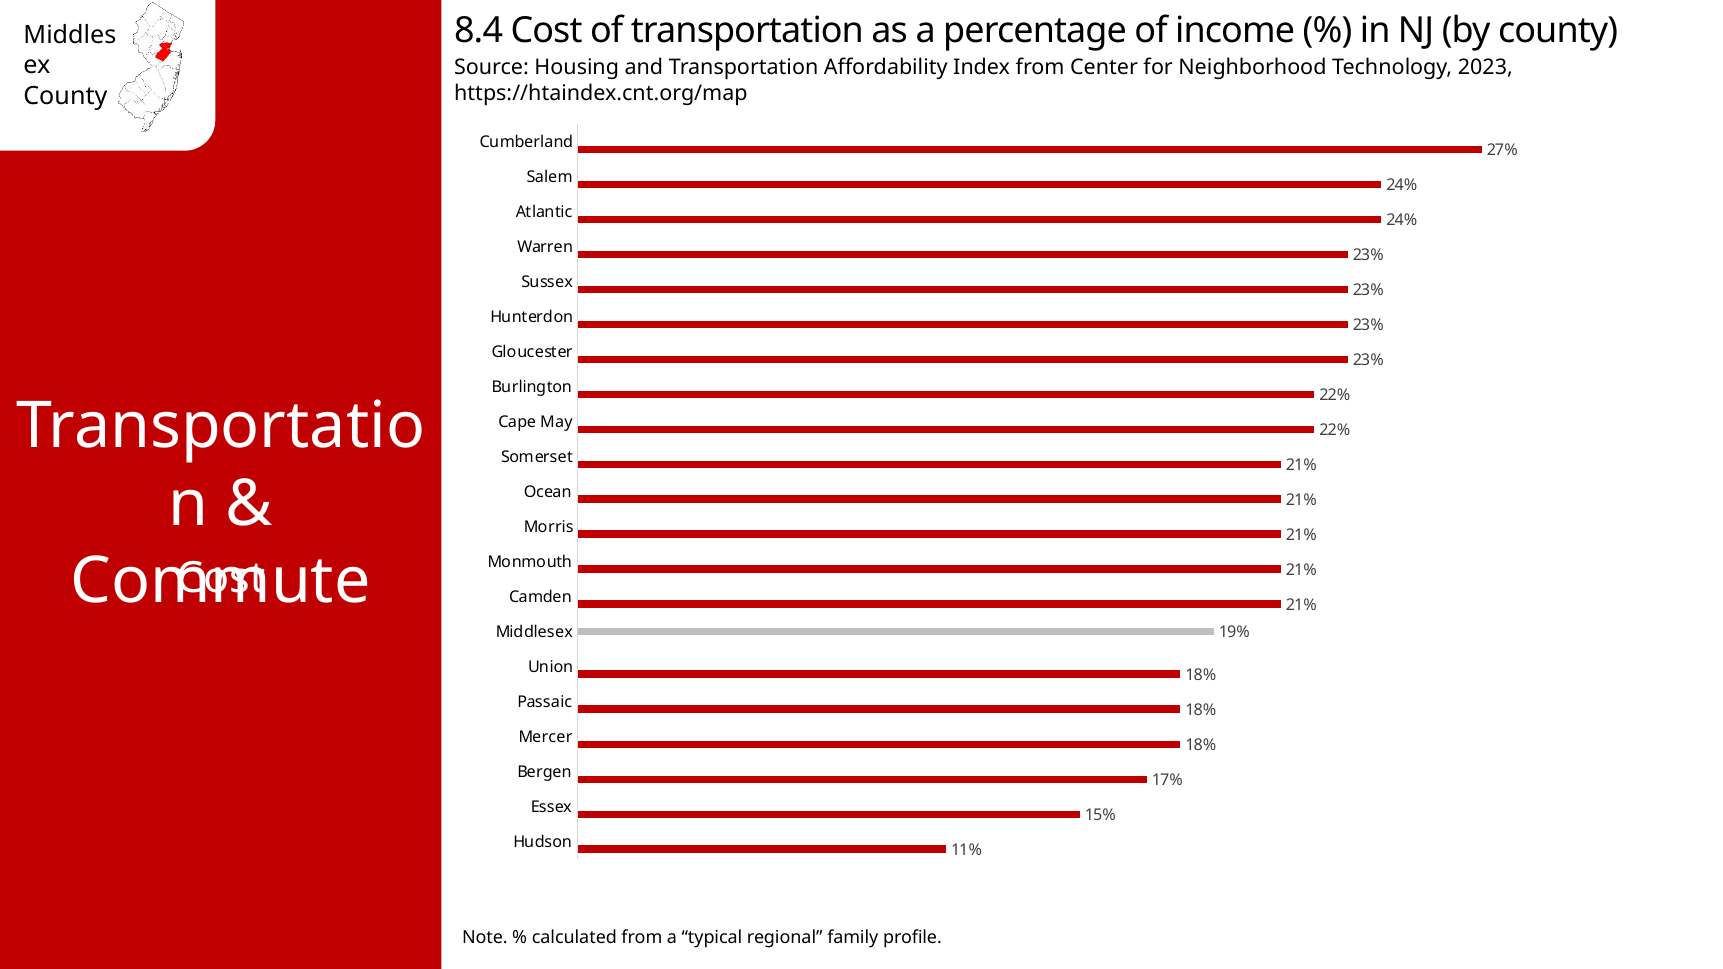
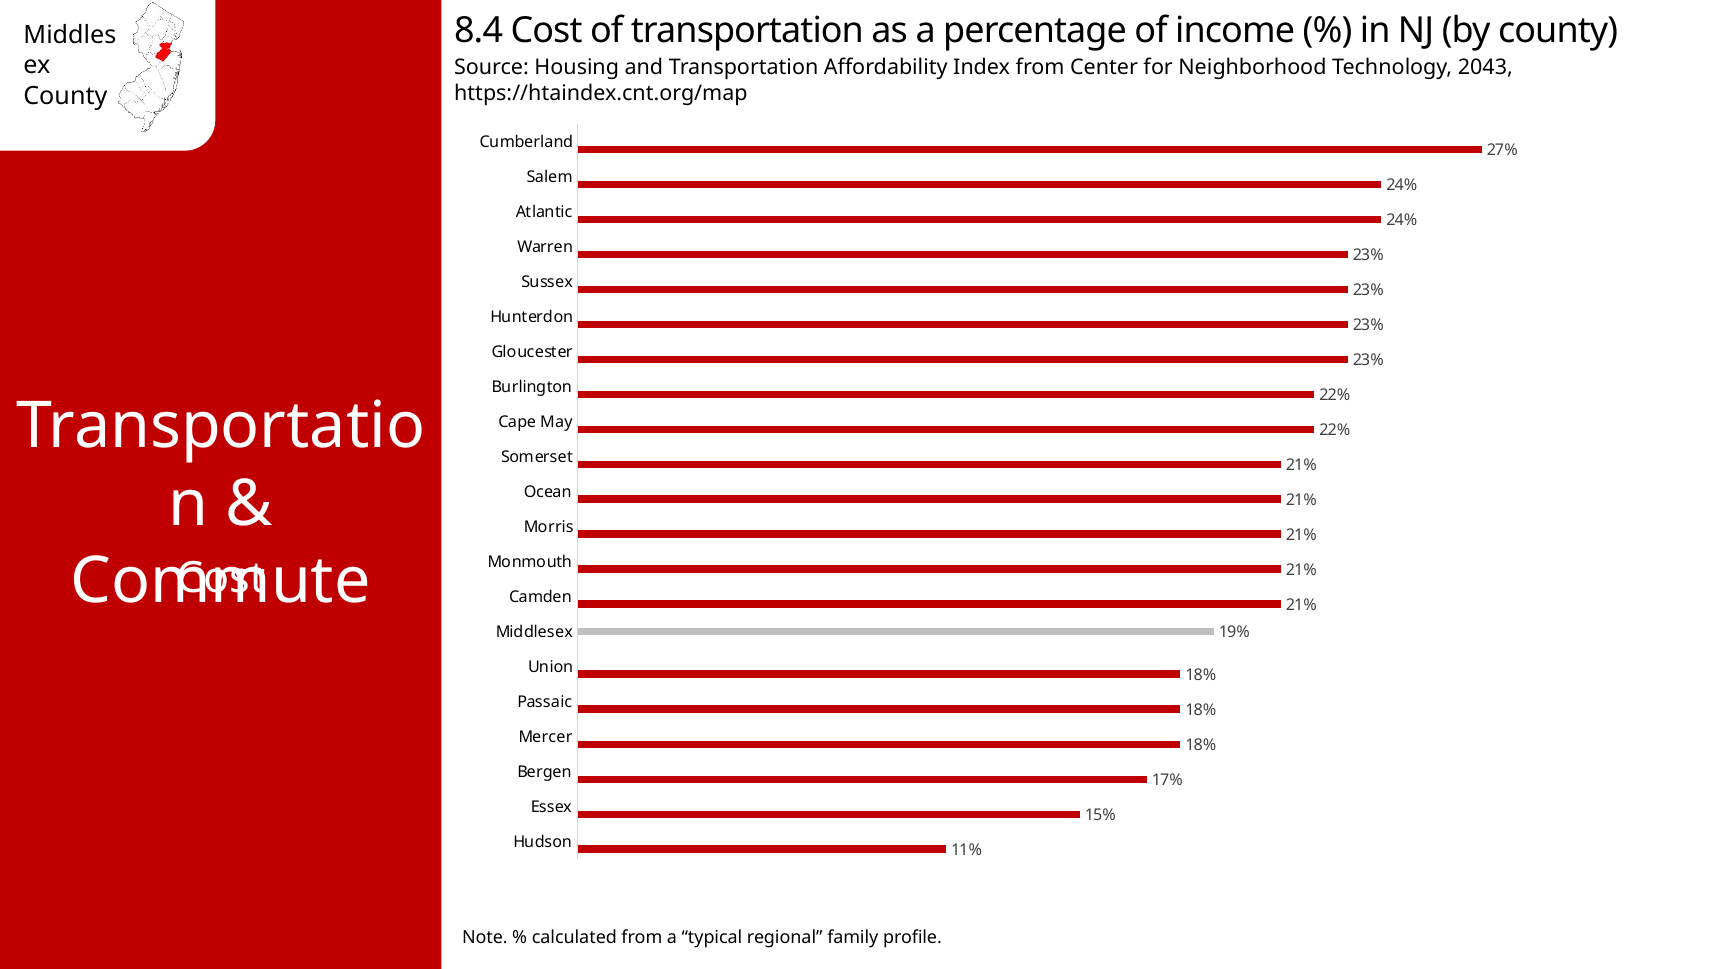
2023: 2023 -> 2043
